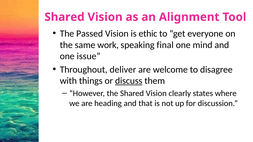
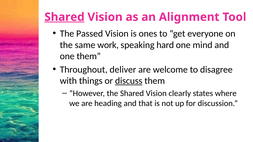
Shared at (64, 17) underline: none -> present
ethic: ethic -> ones
final: final -> hard
one issue: issue -> them
